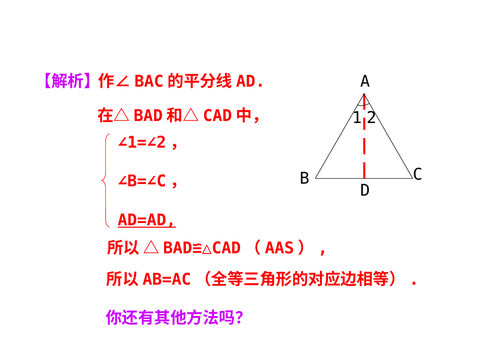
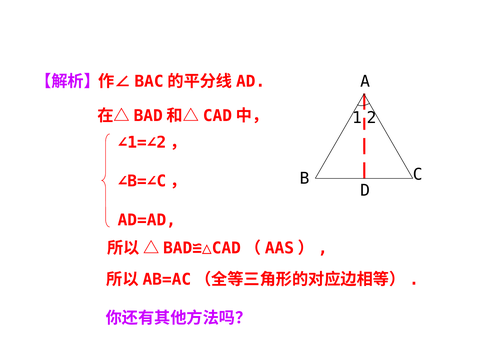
AD=AD underline: present -> none
